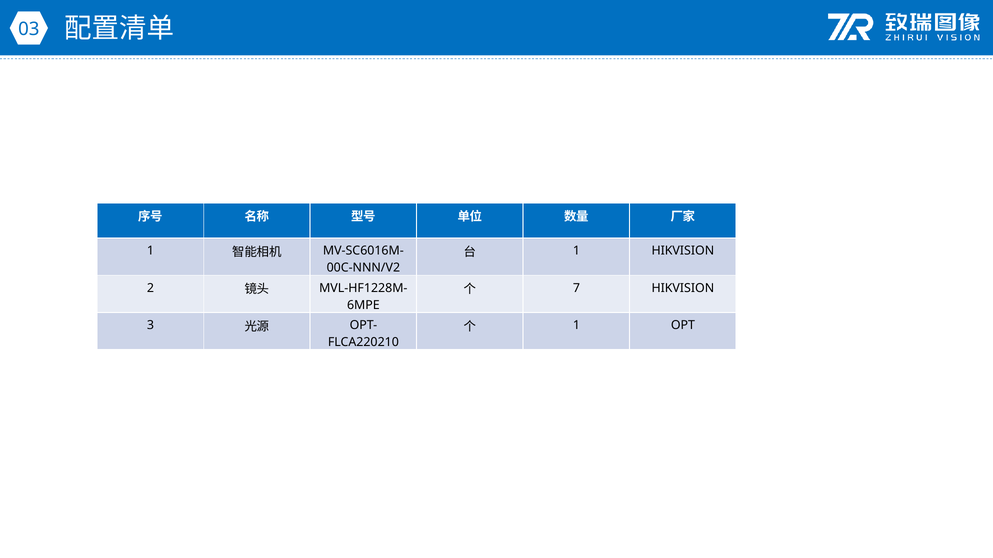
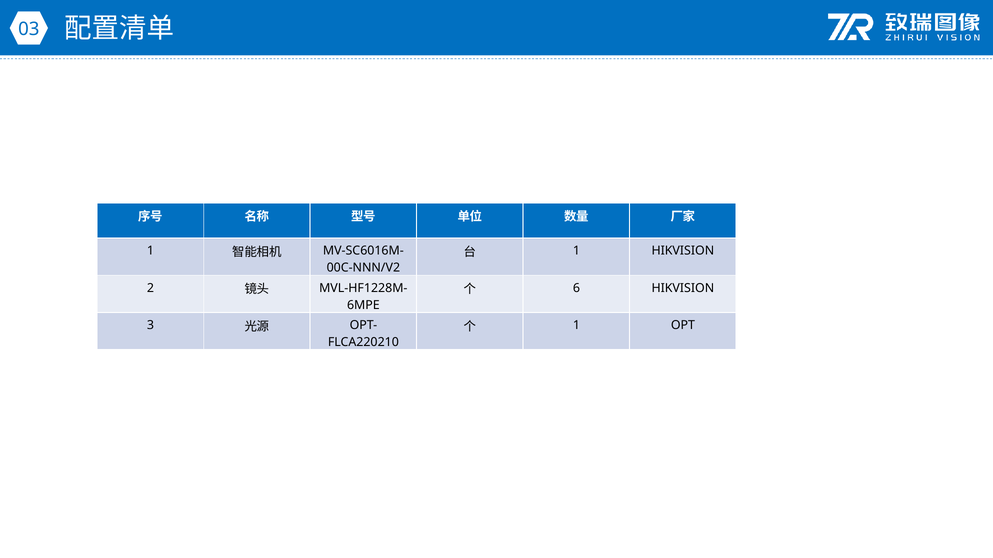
7: 7 -> 6
